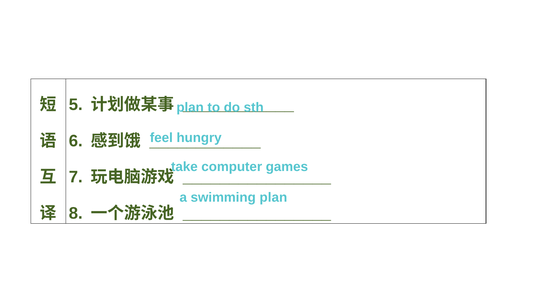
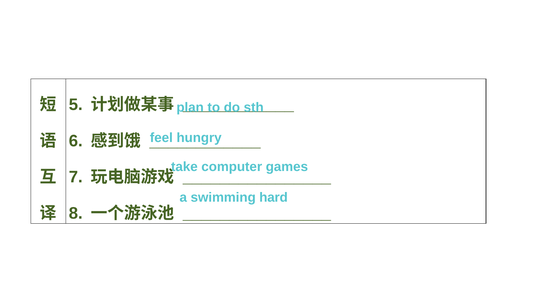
swimming plan: plan -> hard
